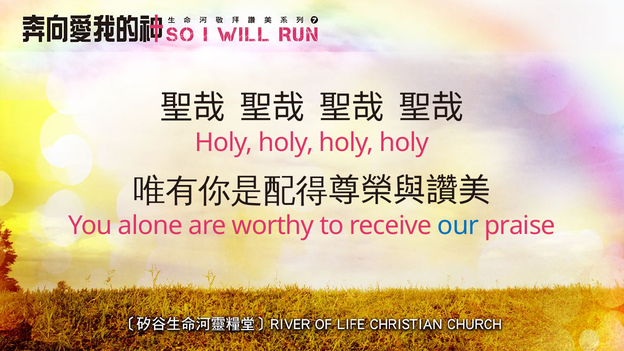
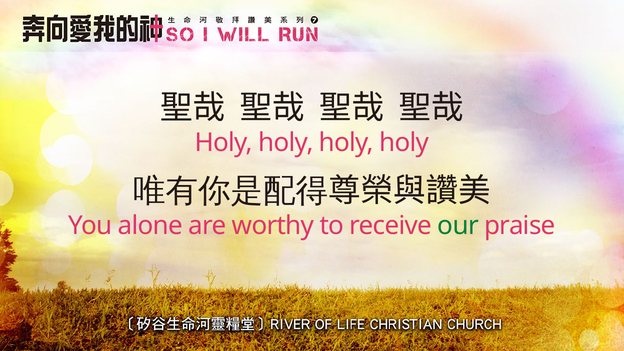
our colour: blue -> green
